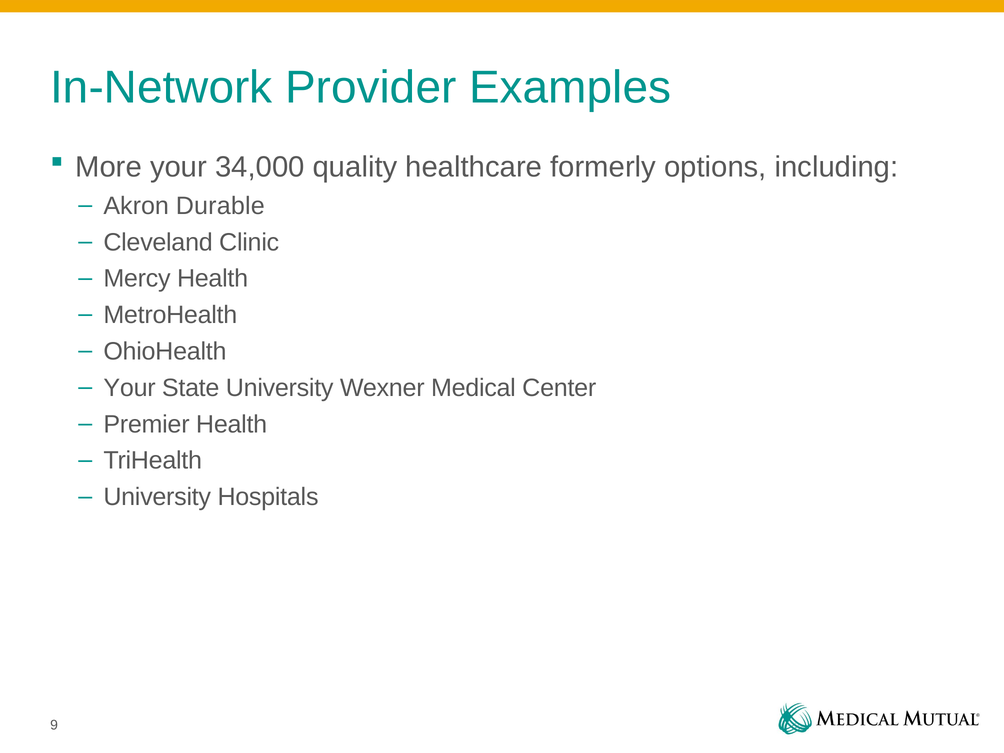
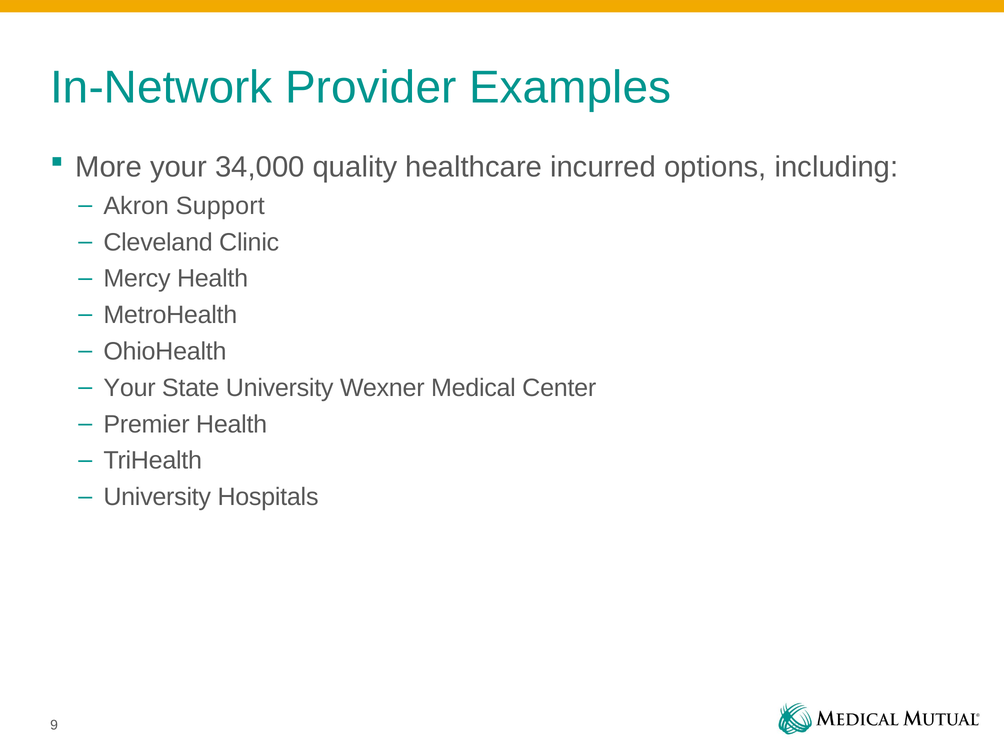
formerly: formerly -> incurred
Durable: Durable -> Support
